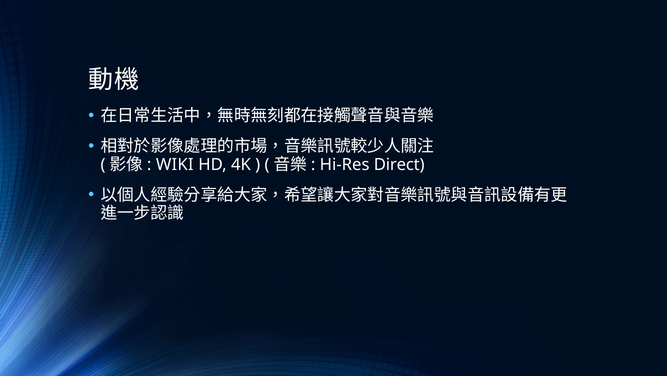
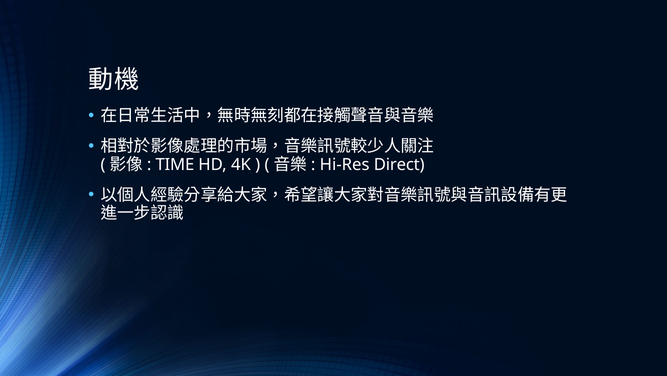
WIKI: WIKI -> TIME
